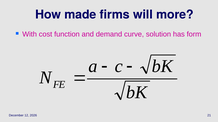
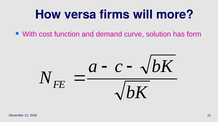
made: made -> versa
